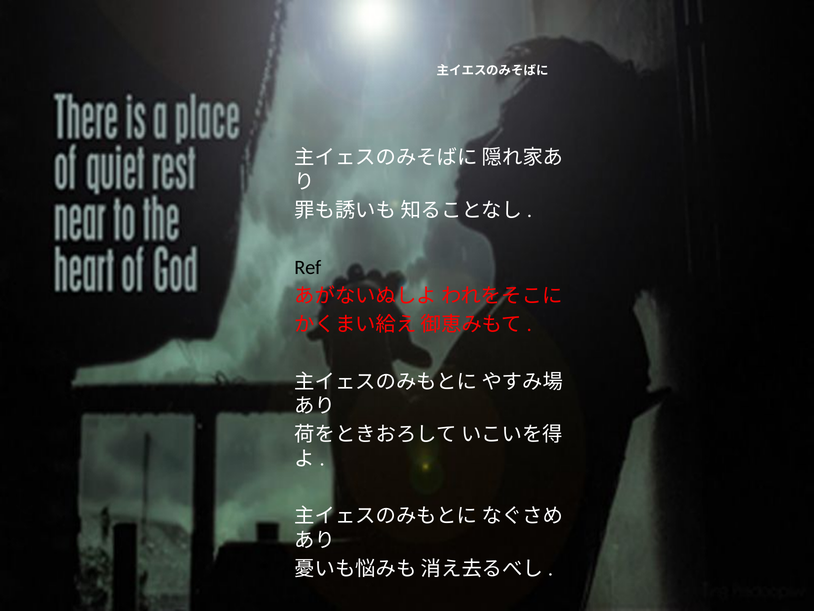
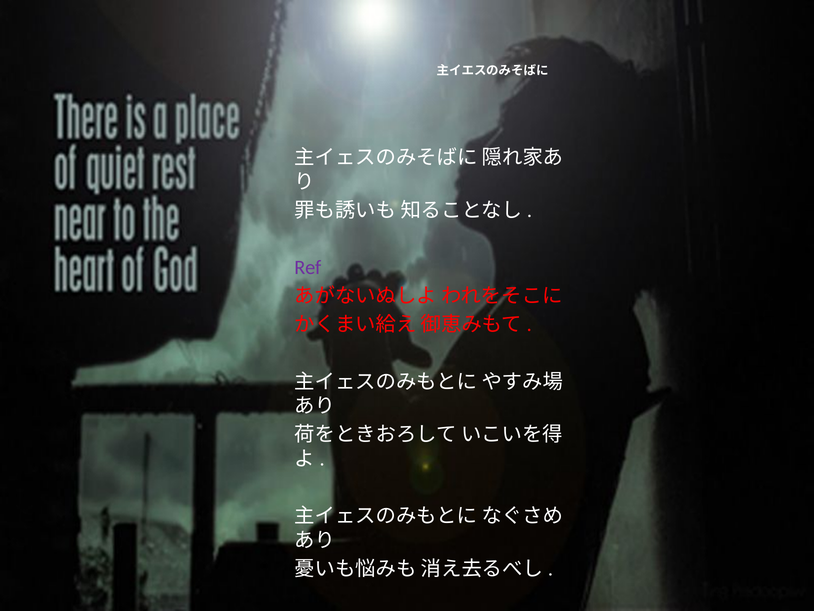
Ref colour: black -> purple
